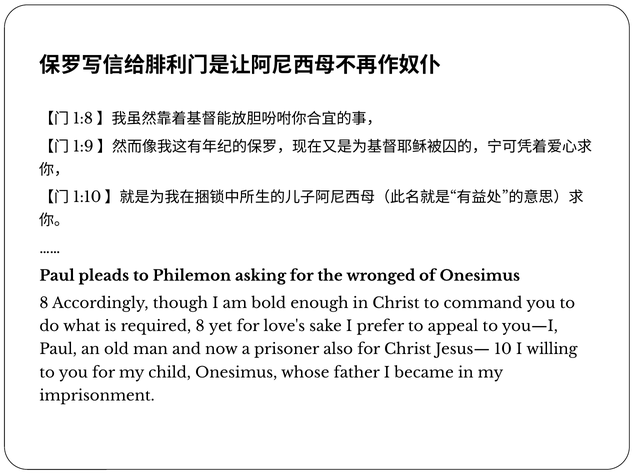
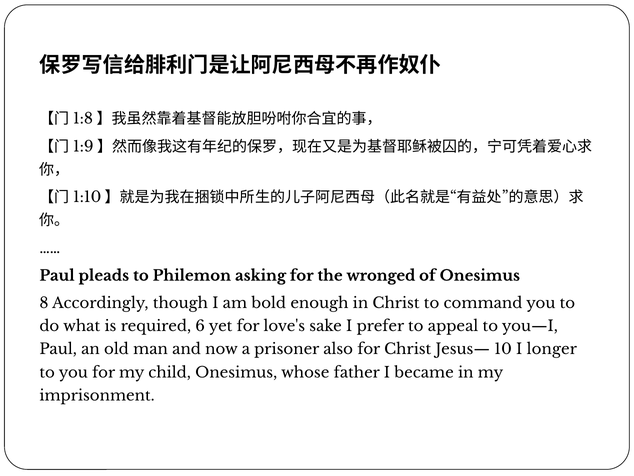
required 8: 8 -> 6
willing: willing -> longer
